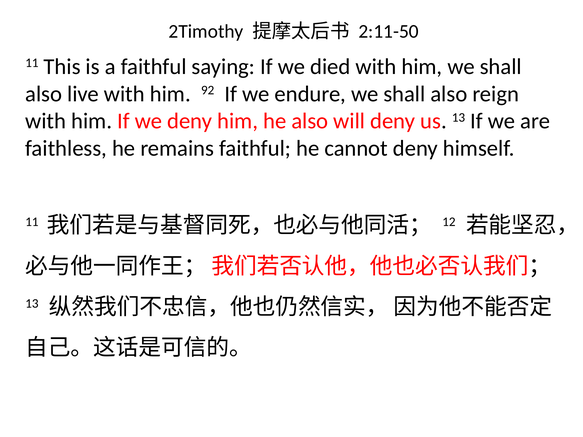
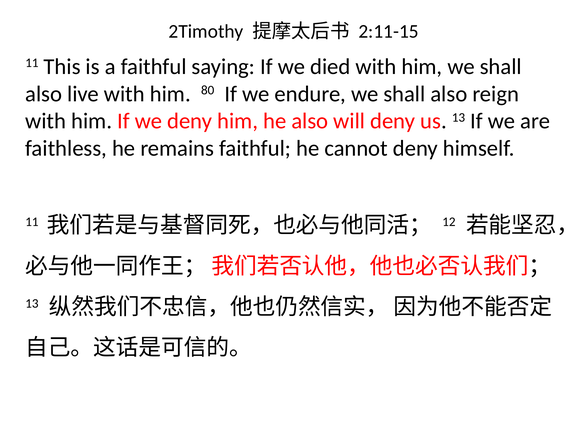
2:11-50: 2:11-50 -> 2:11-15
92: 92 -> 80
